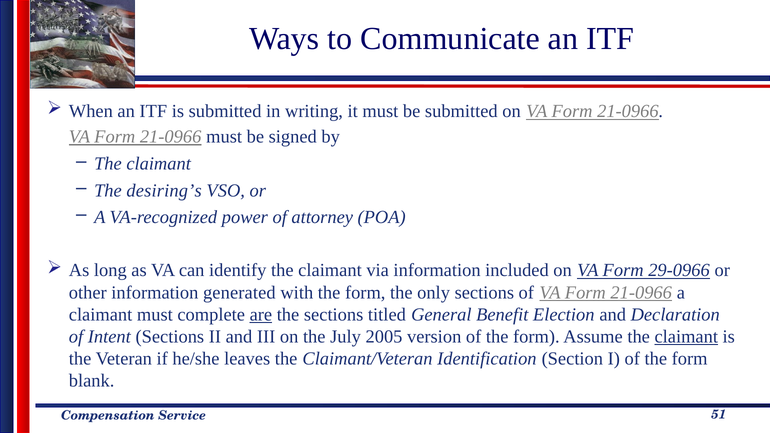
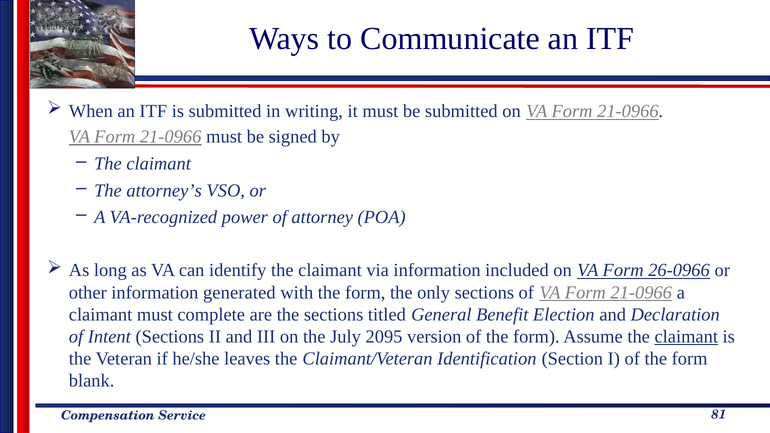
desiring’s: desiring’s -> attorney’s
29-0966: 29-0966 -> 26-0966
are underline: present -> none
2005: 2005 -> 2095
51: 51 -> 81
